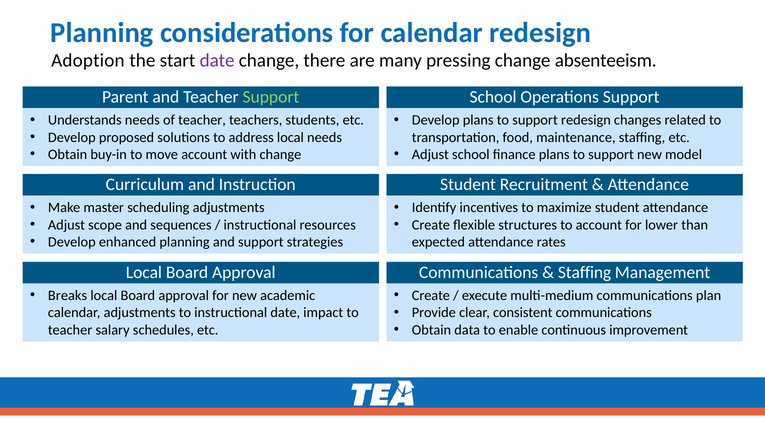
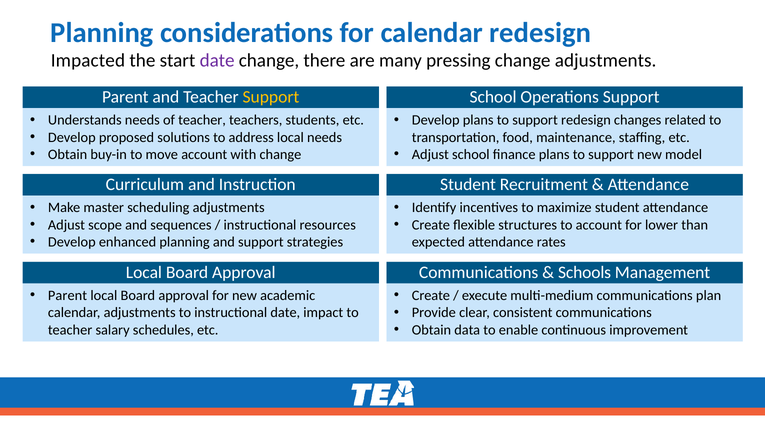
Adoption: Adoption -> Impacted
change absenteeism: absenteeism -> adjustments
Support at (271, 97) colour: light green -> yellow
Staffing at (585, 273): Staffing -> Schools
Breaks at (68, 296): Breaks -> Parent
